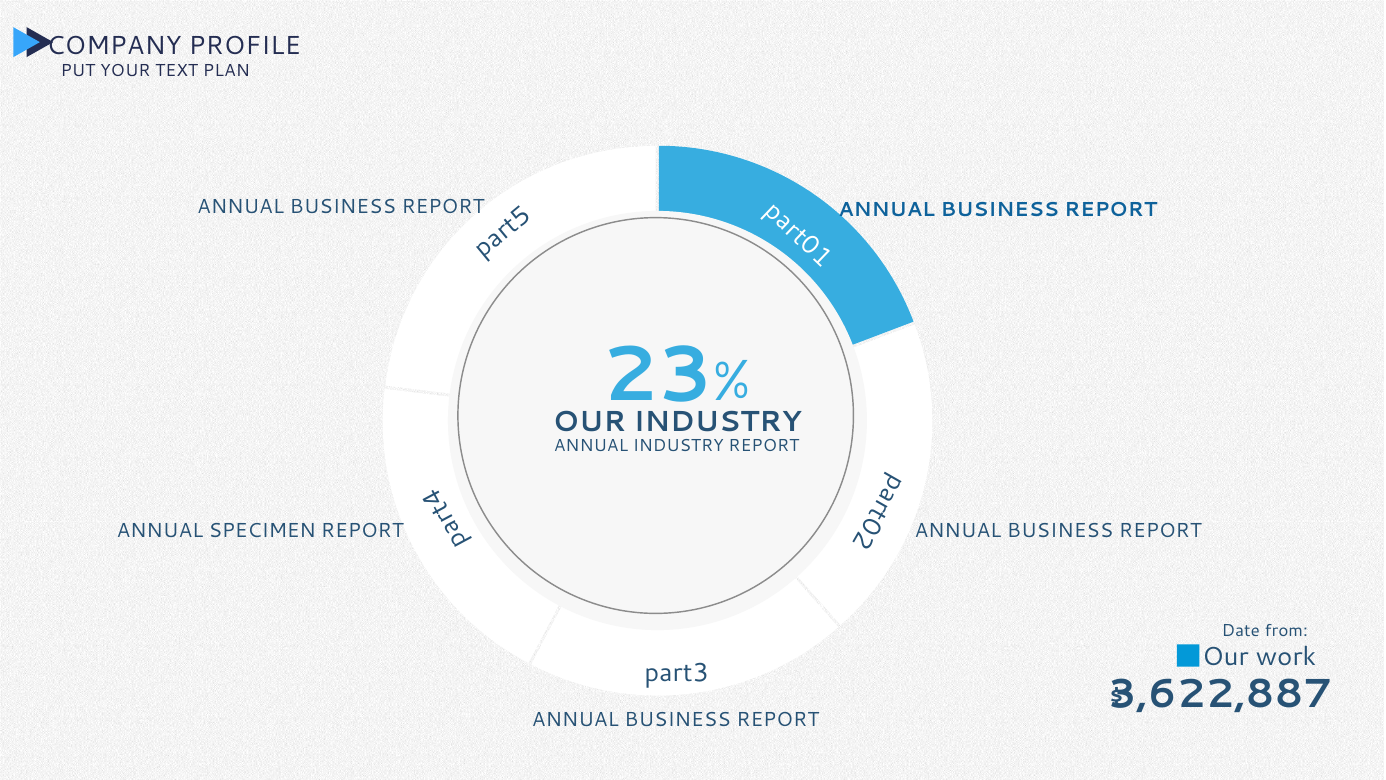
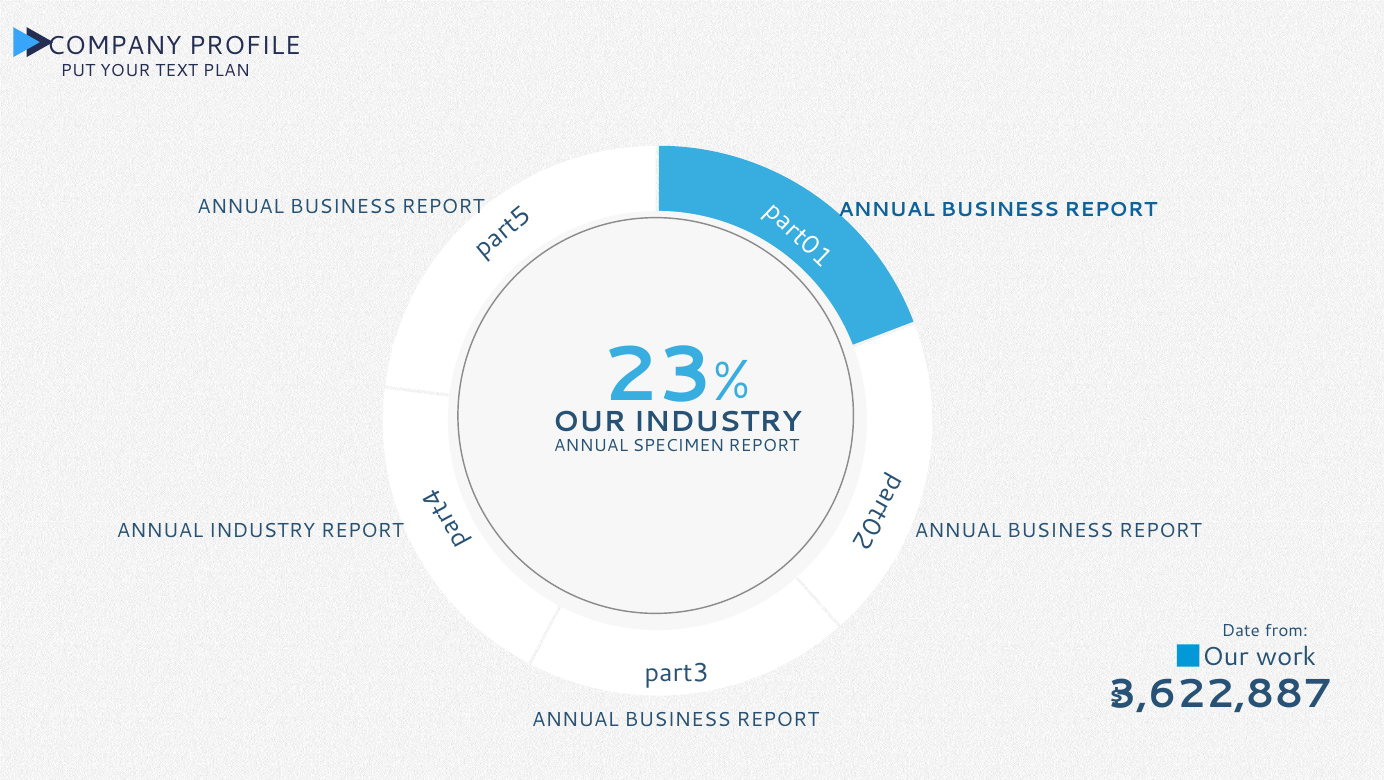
ANNUAL INDUSTRY: INDUSTRY -> SPECIMEN
ANNUAL SPECIMEN: SPECIMEN -> INDUSTRY
